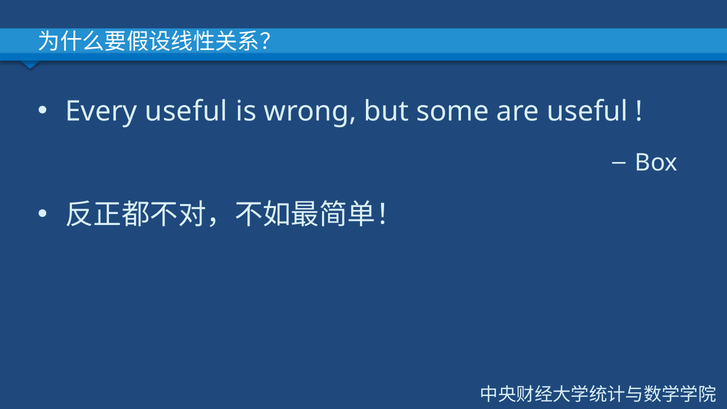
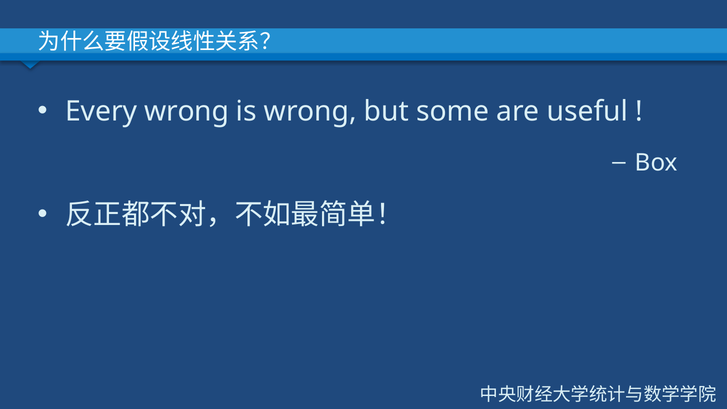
Every useful: useful -> wrong
